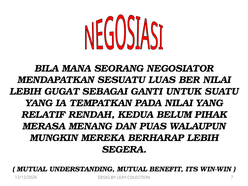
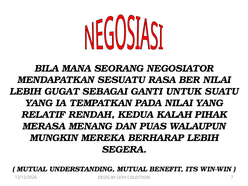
LUAS: LUAS -> RASA
BELUM: BELUM -> KALAH
